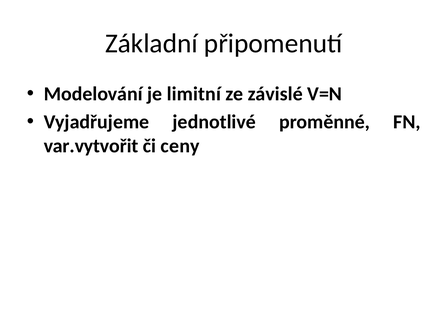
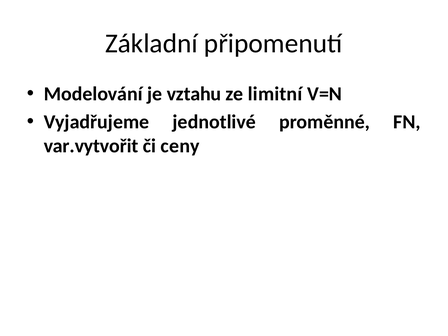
limitní: limitní -> vztahu
závislé: závislé -> limitní
